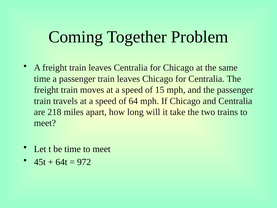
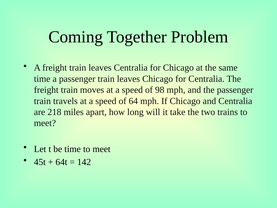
15: 15 -> 98
972: 972 -> 142
